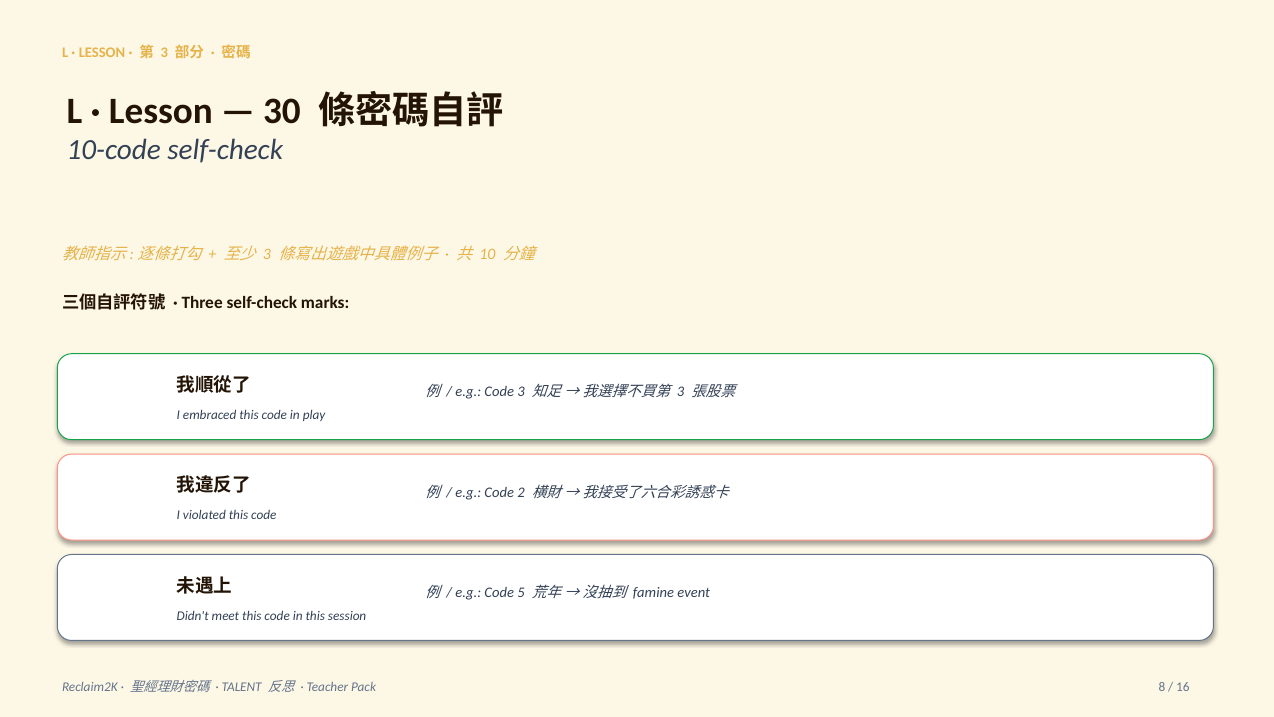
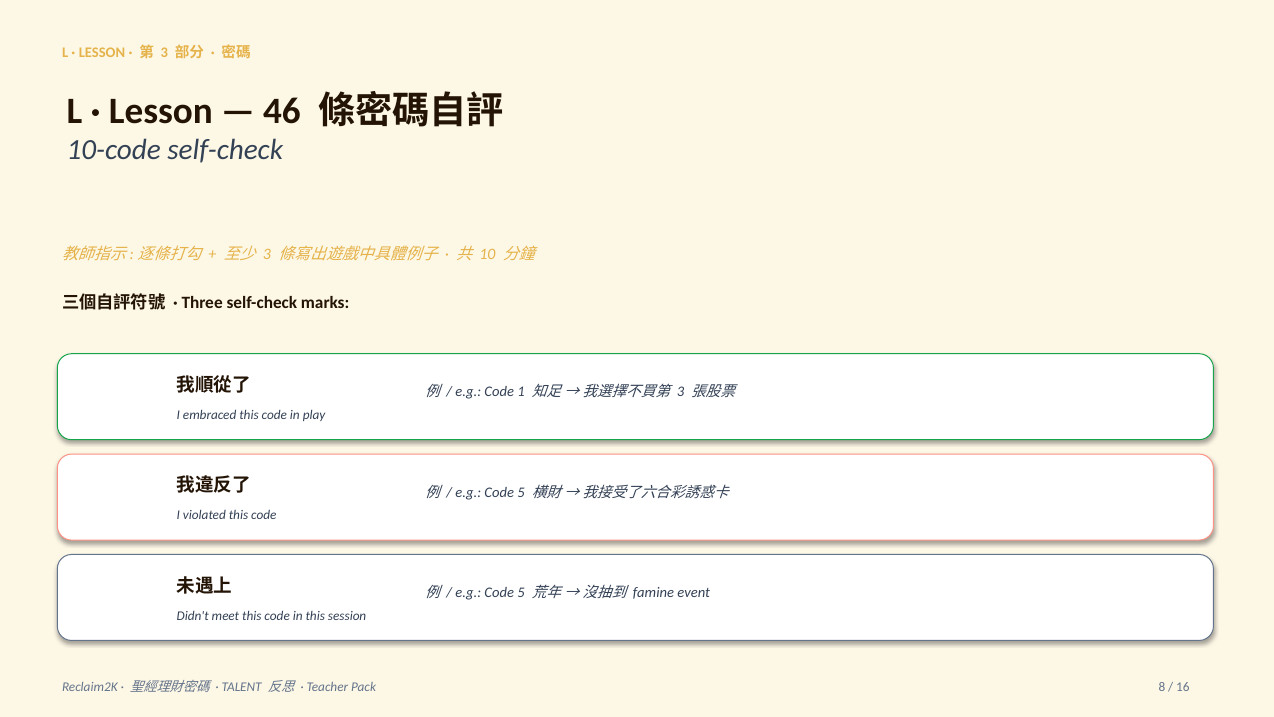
30: 30 -> 46
Code 3: 3 -> 1
2 at (521, 492): 2 -> 5
